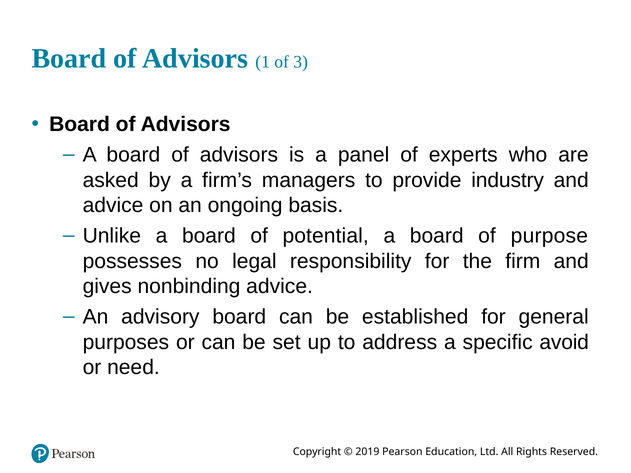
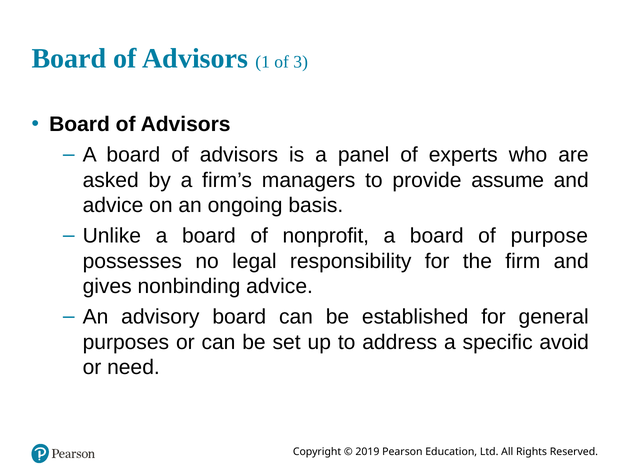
industry: industry -> assume
potential: potential -> nonprofit
